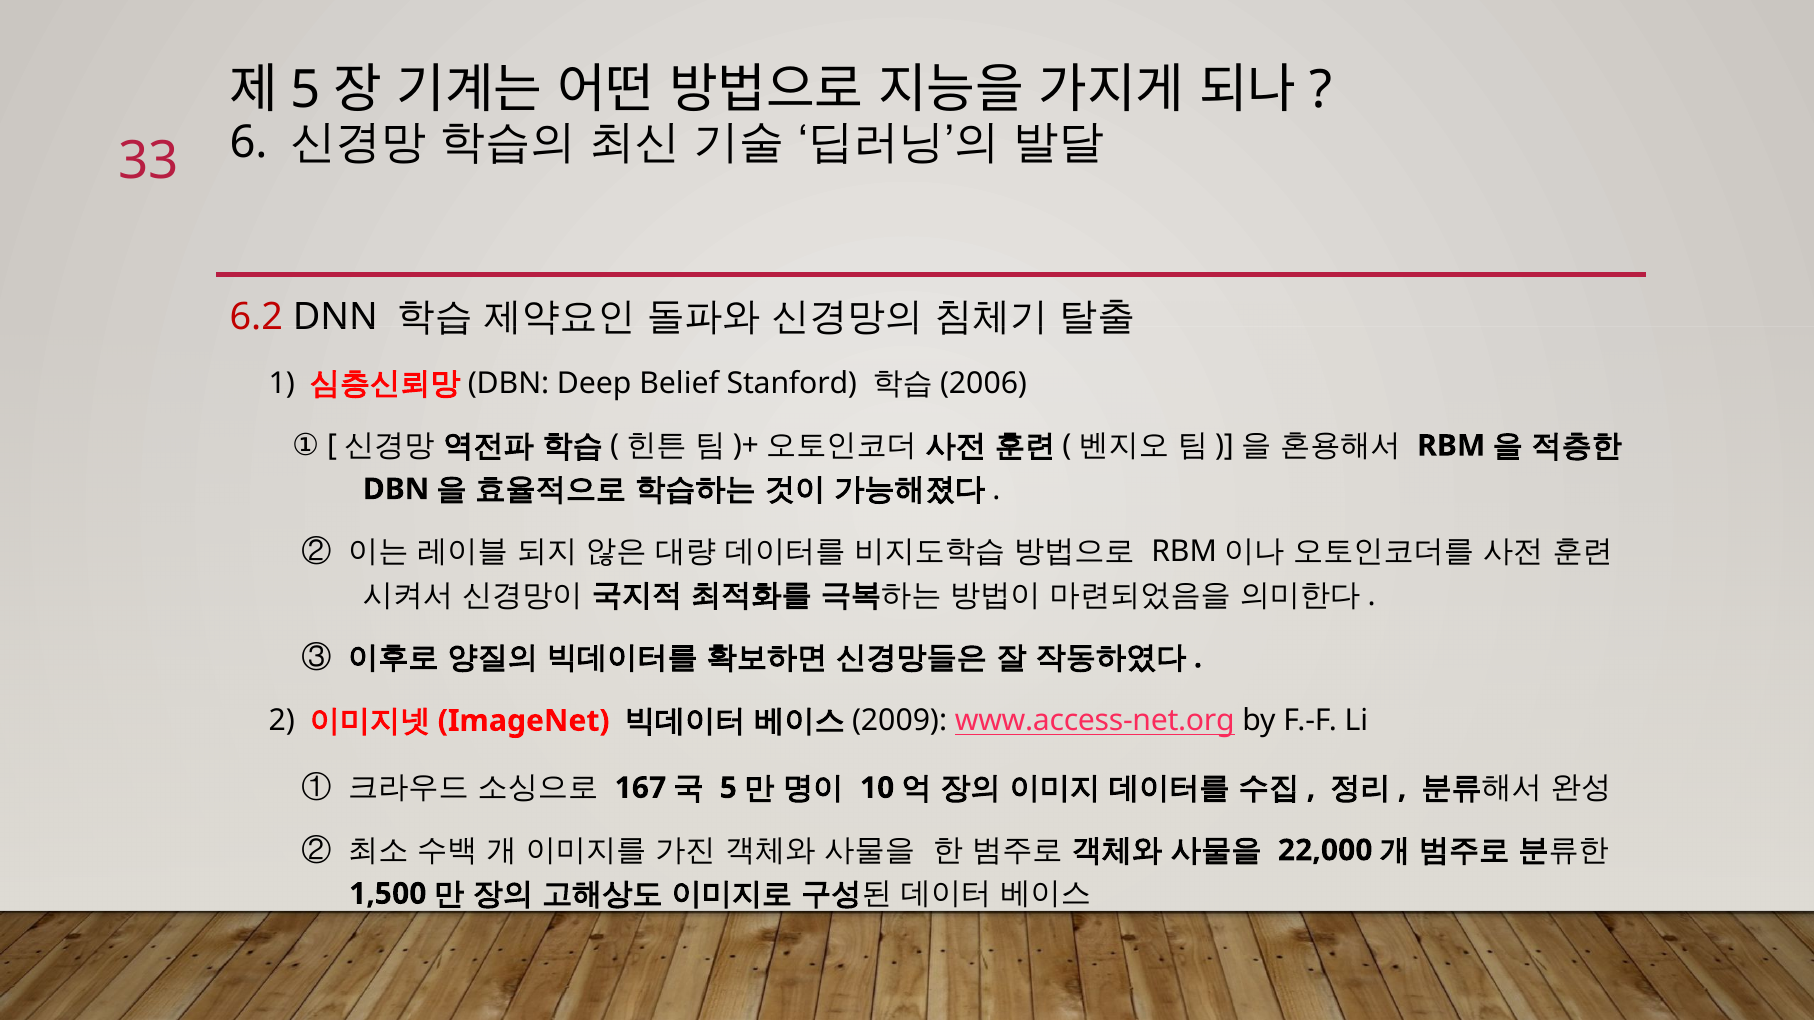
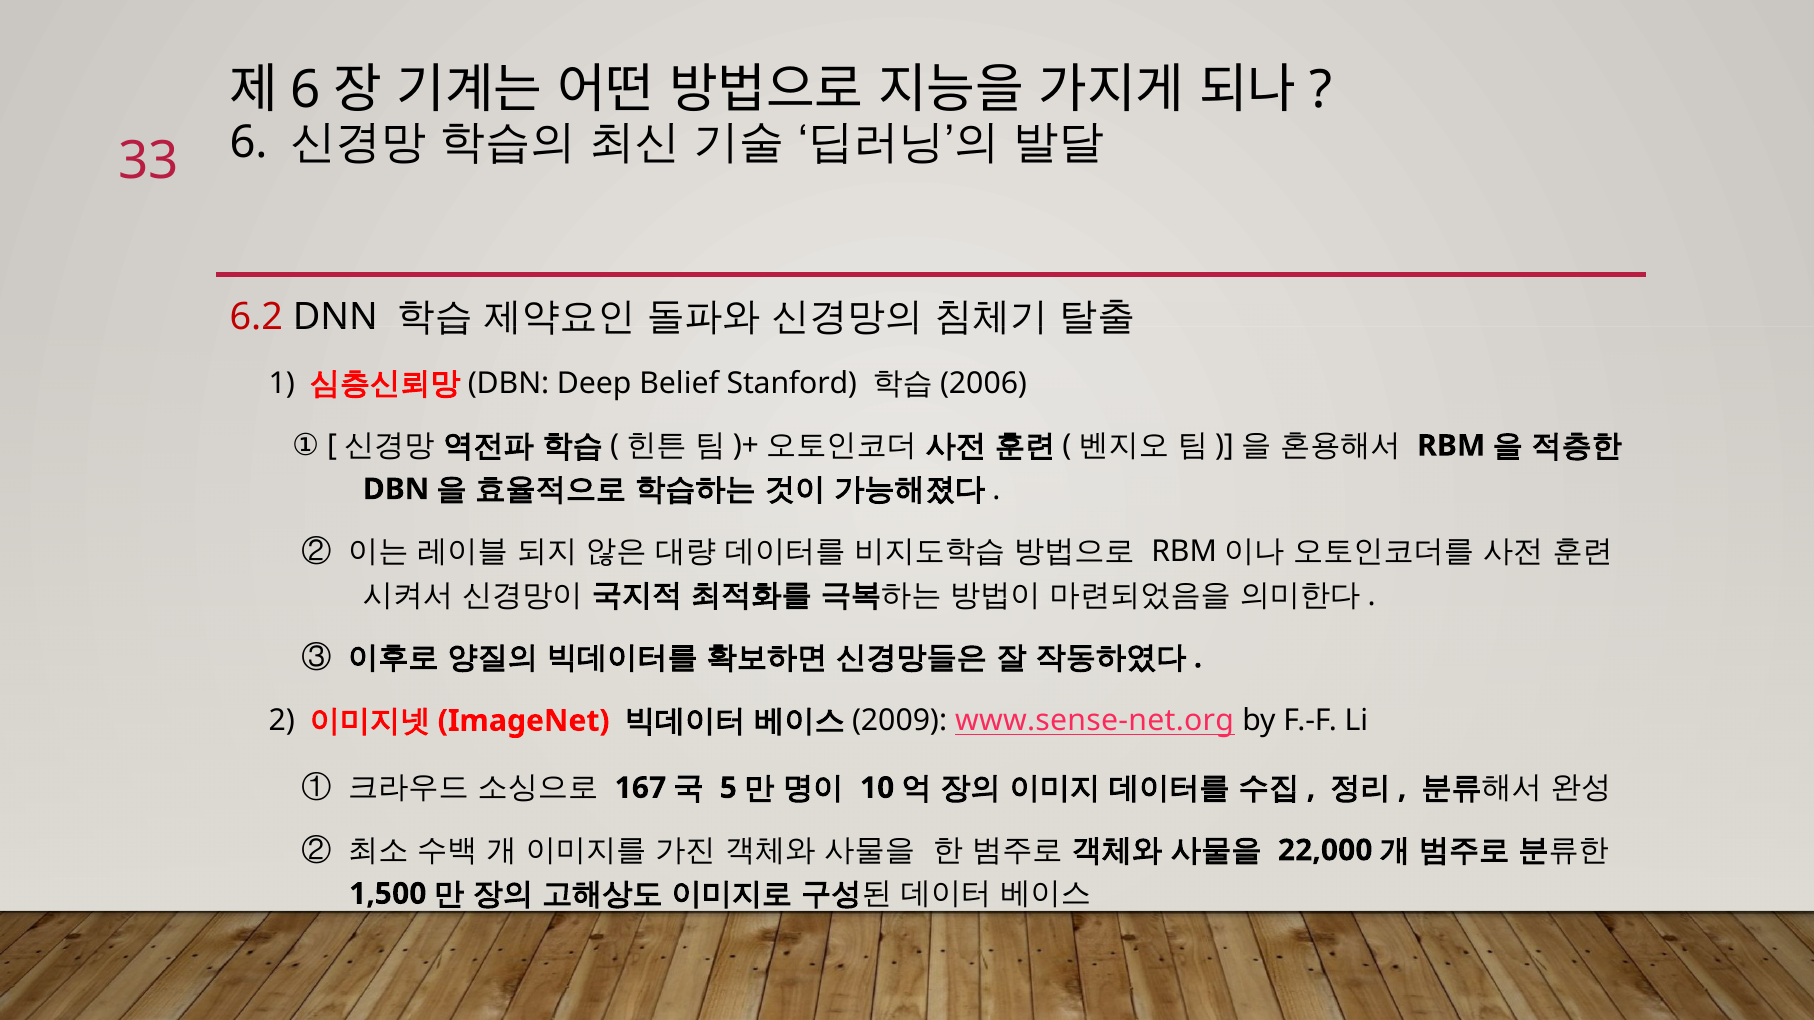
5 at (306, 90): 5 -> 6
www.access-net.org: www.access-net.org -> www.sense-net.org
